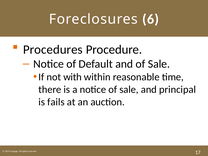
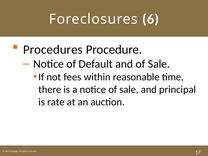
with: with -> fees
fails: fails -> rate
